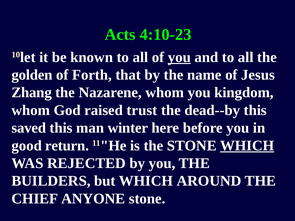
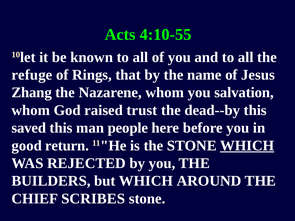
4:10-23: 4:10-23 -> 4:10-55
you at (179, 57) underline: present -> none
golden: golden -> refuge
Forth: Forth -> Rings
kingdom: kingdom -> salvation
winter: winter -> people
ANYONE: ANYONE -> SCRIBES
